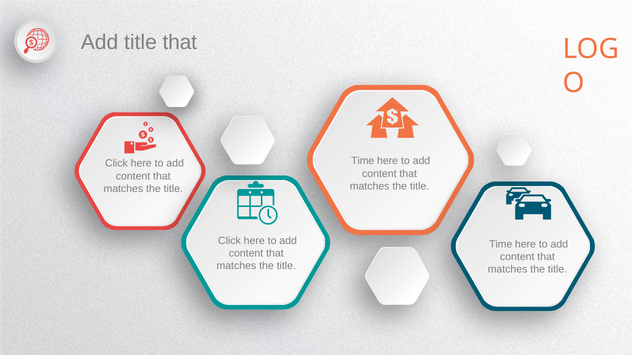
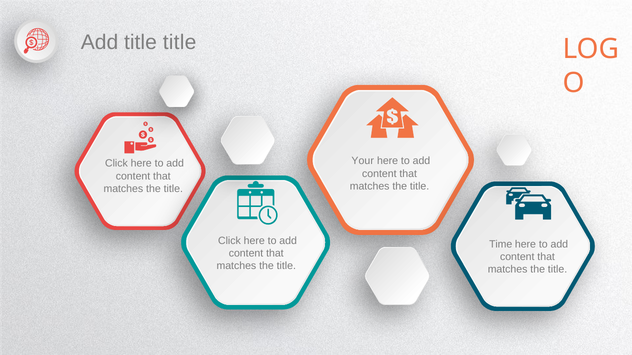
title that: that -> title
Time at (363, 161): Time -> Your
